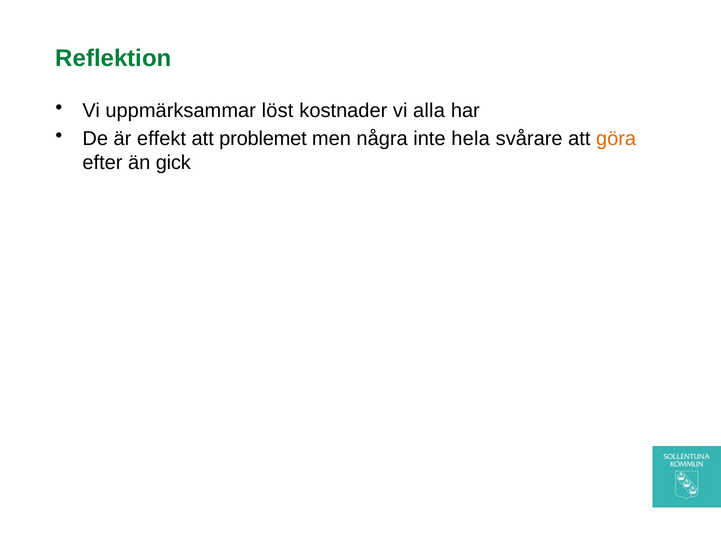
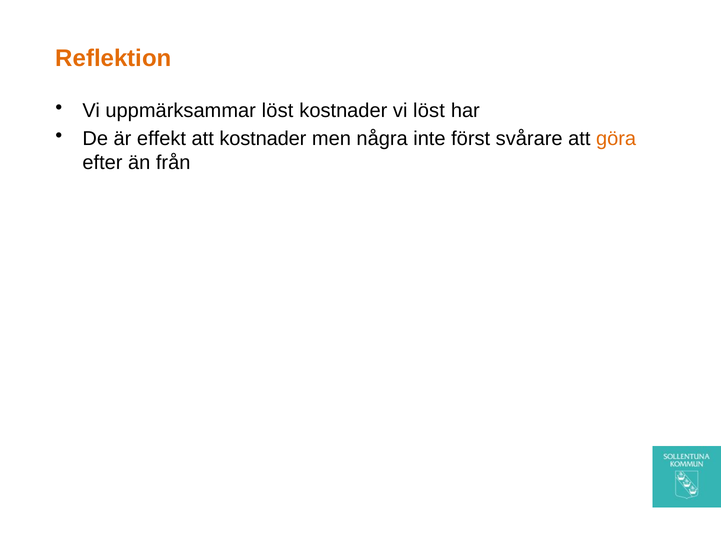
Reflektion colour: green -> orange
vi alla: alla -> löst
att problemet: problemet -> kostnader
hela: hela -> först
gick: gick -> från
